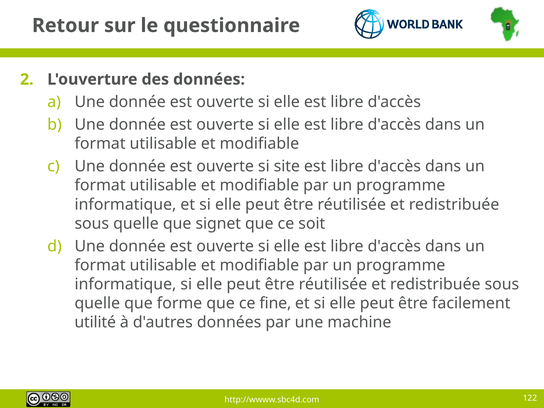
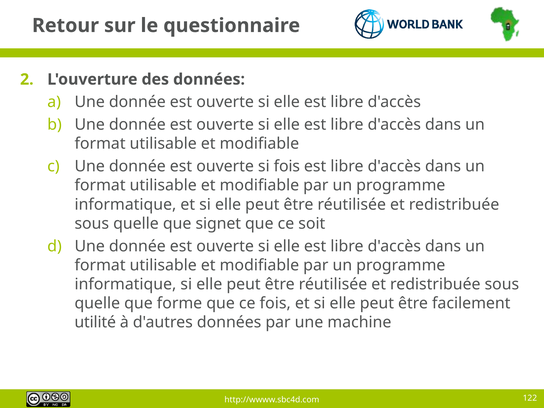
si site: site -> fois
ce fine: fine -> fois
